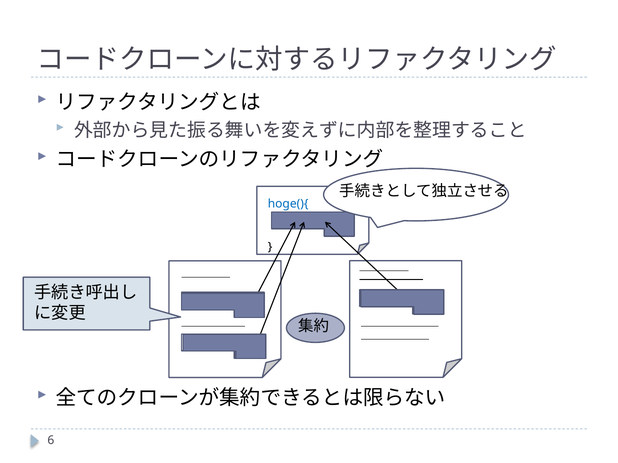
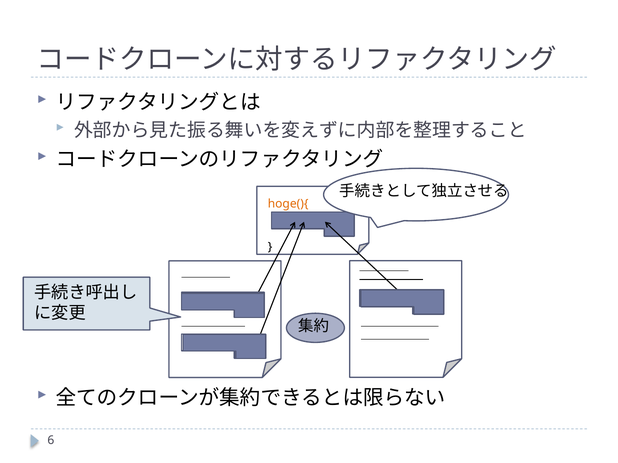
hoge(){ colour: blue -> orange
